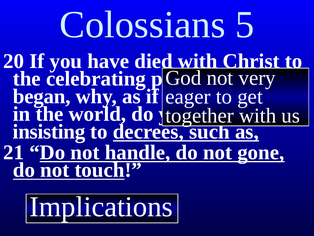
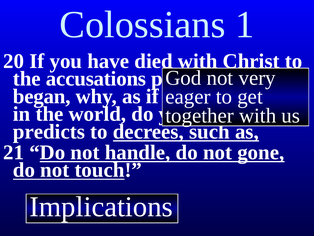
5: 5 -> 1
celebrating: celebrating -> accusations
insisting: insisting -> predicts
